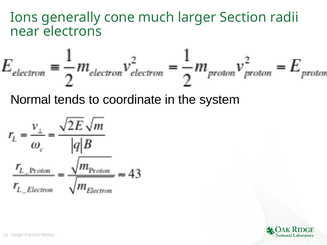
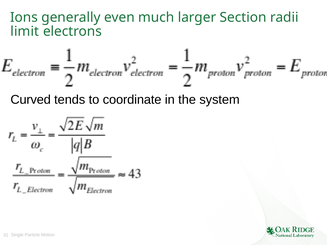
cone: cone -> even
near: near -> limit
Normal: Normal -> Curved
